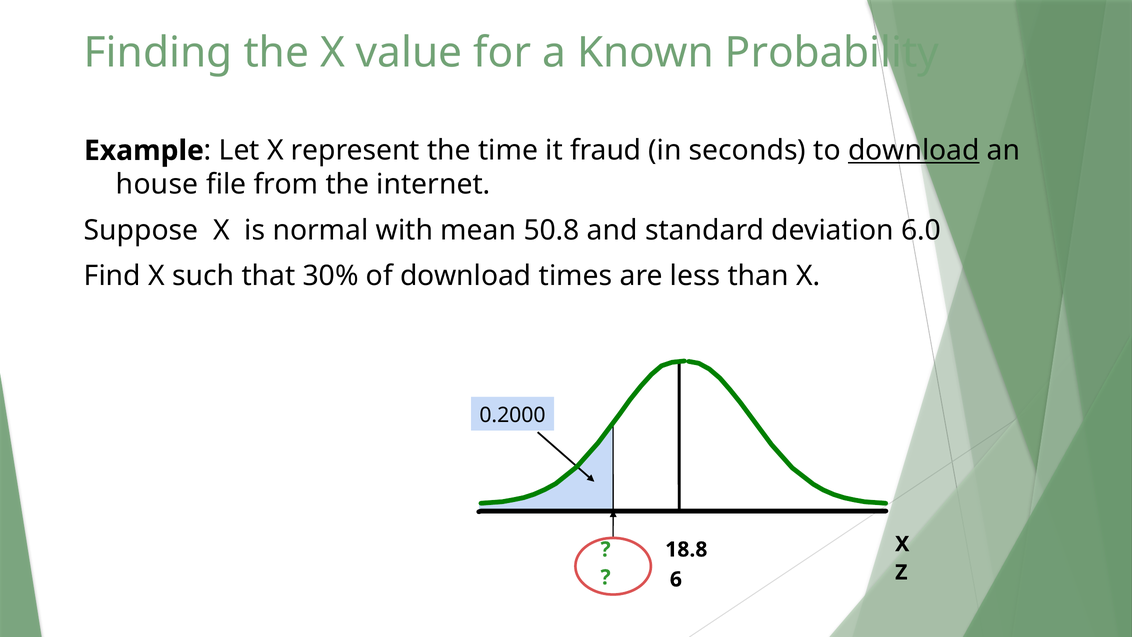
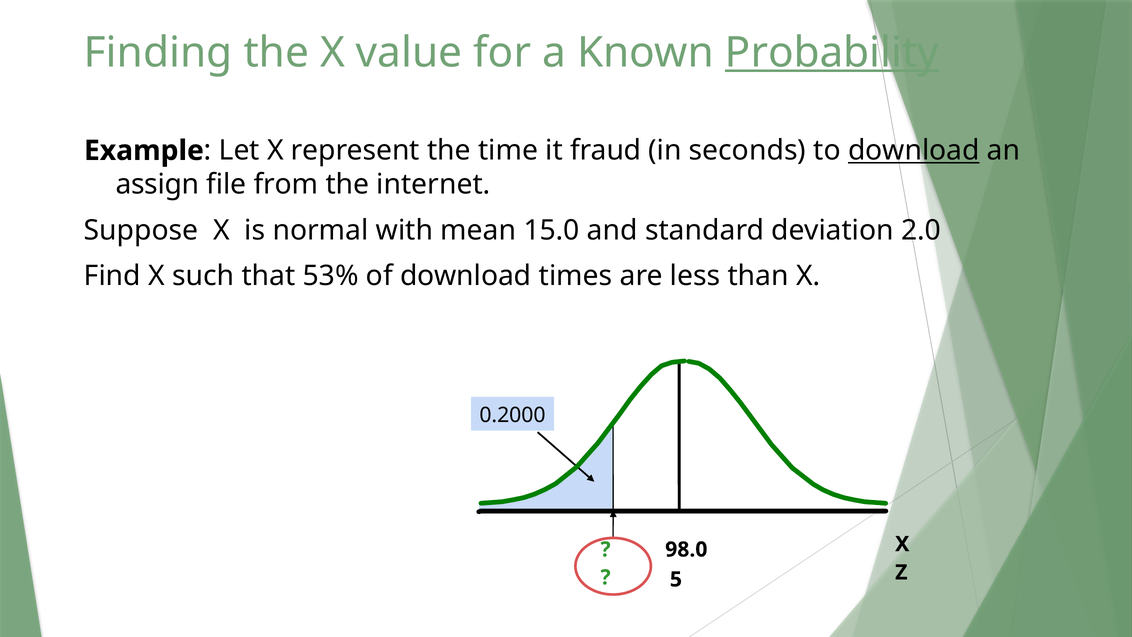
Probability underline: none -> present
house: house -> assign
50.8: 50.8 -> 15.0
6.0: 6.0 -> 2.0
30%: 30% -> 53%
18.8: 18.8 -> 98.0
6: 6 -> 5
